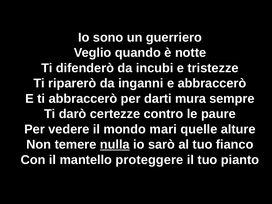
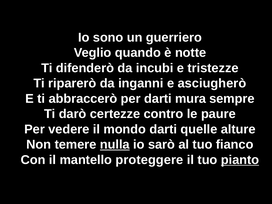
e abbraccerò: abbraccerò -> asciugherò
mondo mari: mari -> darti
pianto underline: none -> present
